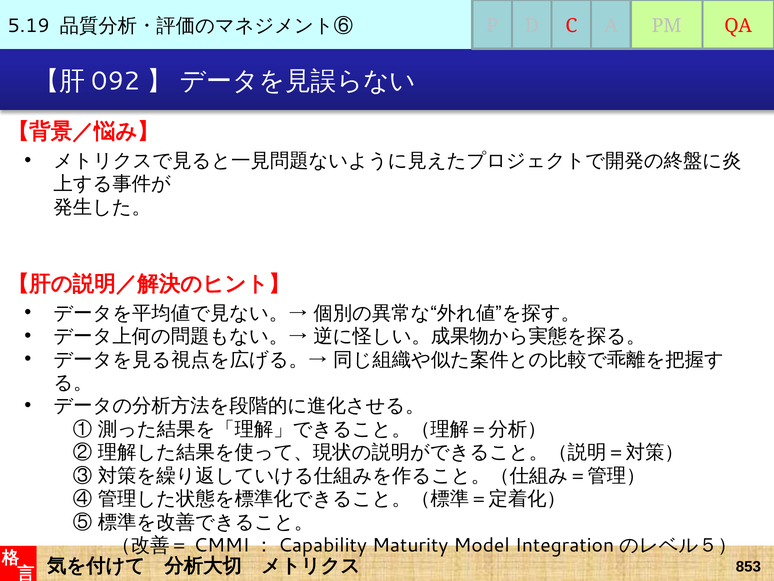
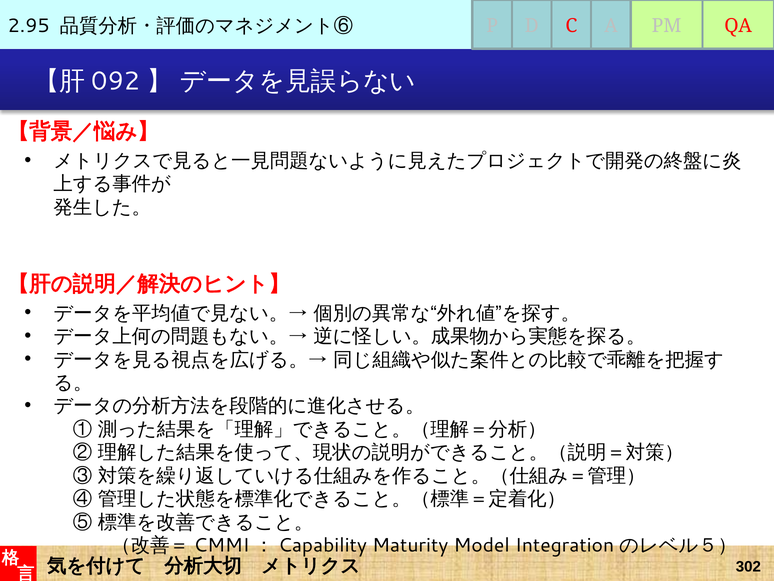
5.19: 5.19 -> 2.95
853: 853 -> 302
